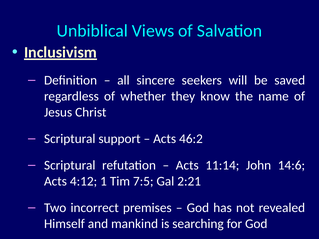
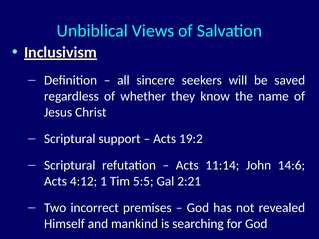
46:2: 46:2 -> 19:2
7:5: 7:5 -> 5:5
